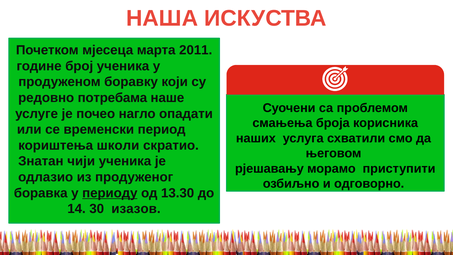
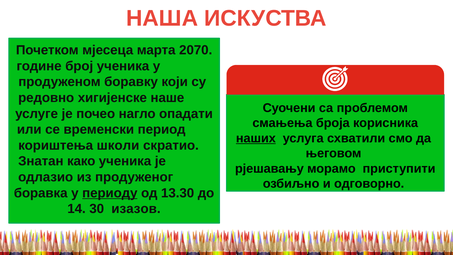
2011: 2011 -> 2070
потребама: потребама -> хигијенске
наших underline: none -> present
чији: чији -> како
